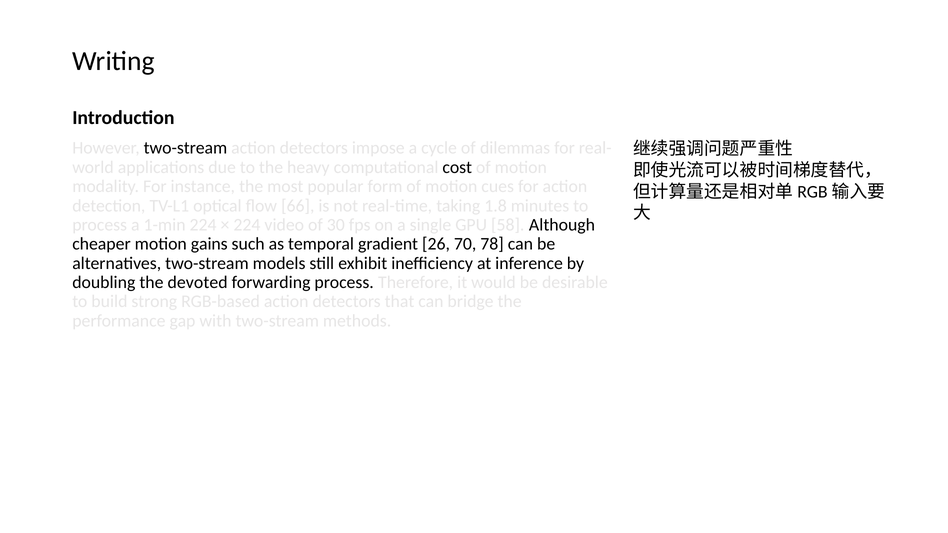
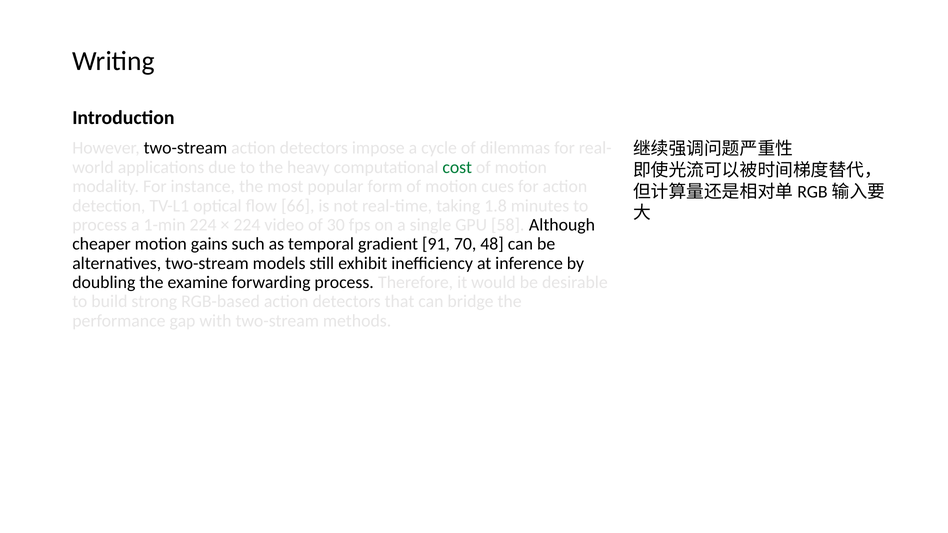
cost colour: black -> green
26: 26 -> 91
78: 78 -> 48
devoted: devoted -> examine
